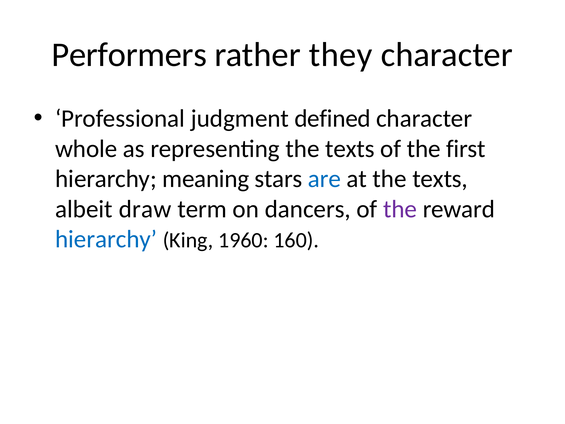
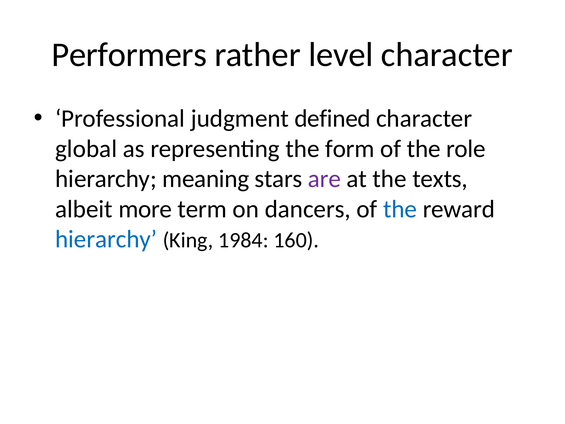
they: they -> level
whole: whole -> global
representing the texts: texts -> form
first: first -> role
are colour: blue -> purple
draw: draw -> more
the at (400, 209) colour: purple -> blue
1960: 1960 -> 1984
